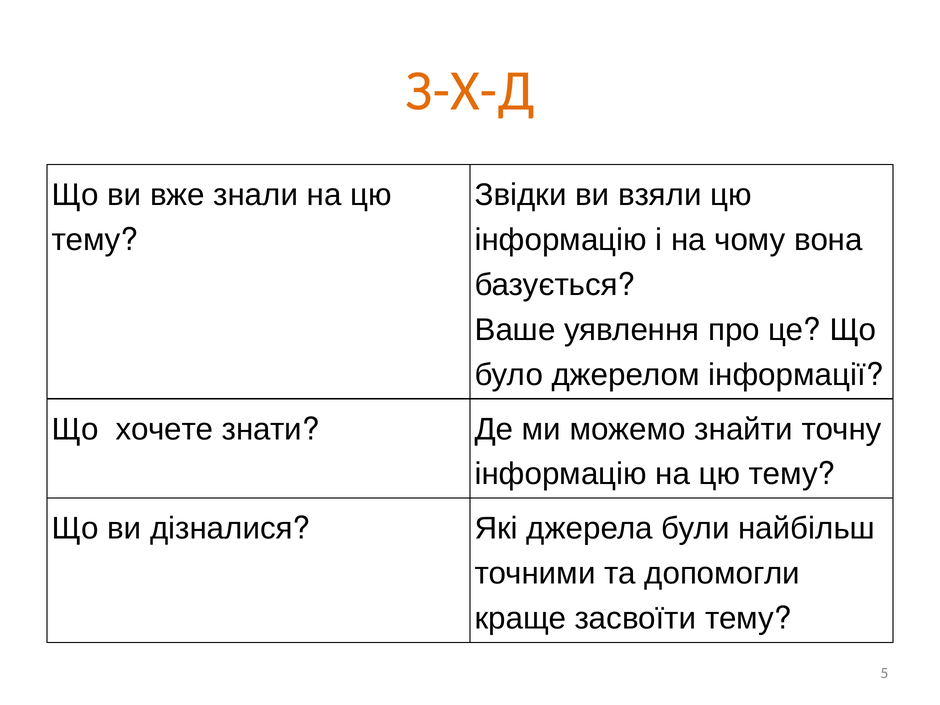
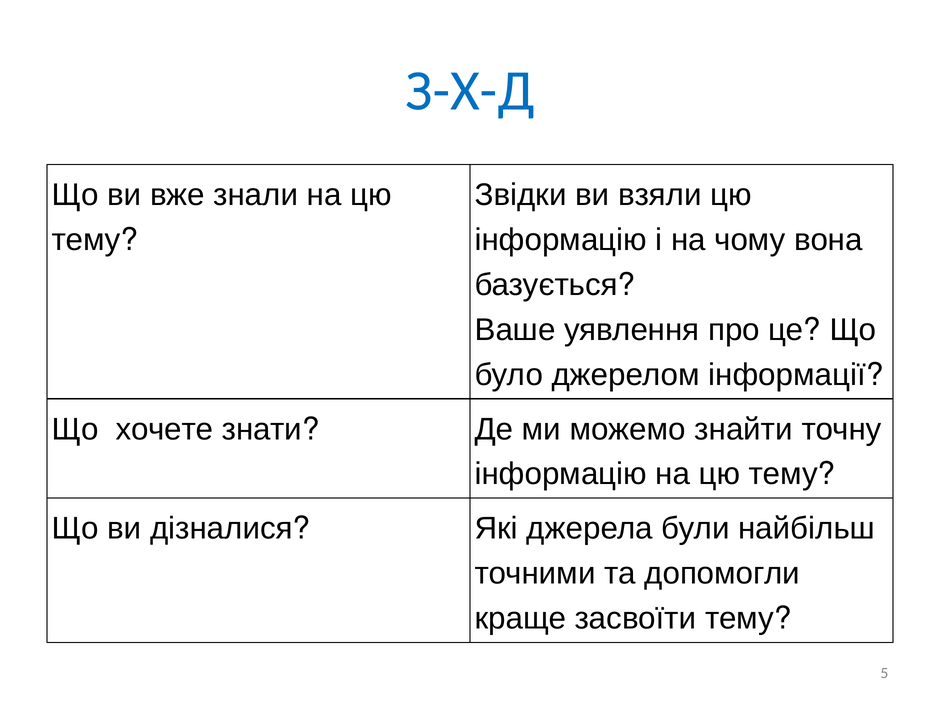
З-Х-Д colour: orange -> blue
